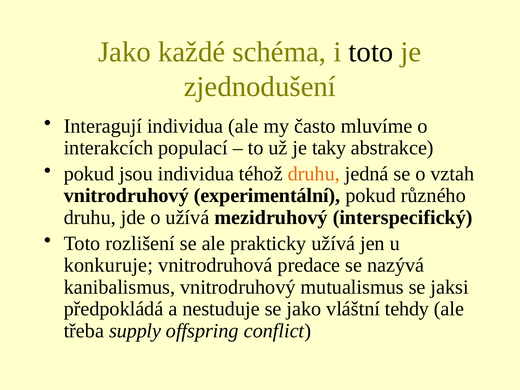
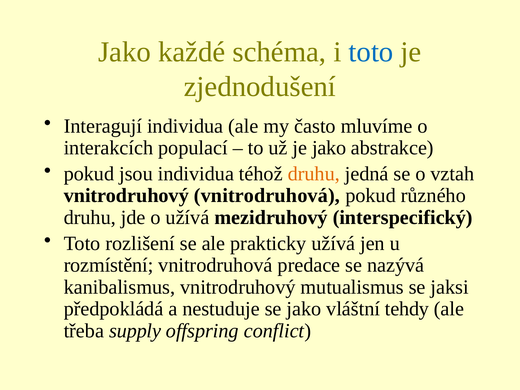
toto at (371, 52) colour: black -> blue
je taky: taky -> jako
vnitrodruhový experimentální: experimentální -> vnitrodruhová
konkuruje: konkuruje -> rozmístění
